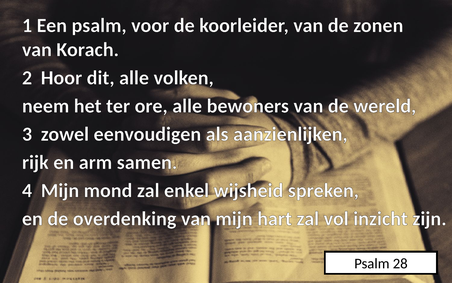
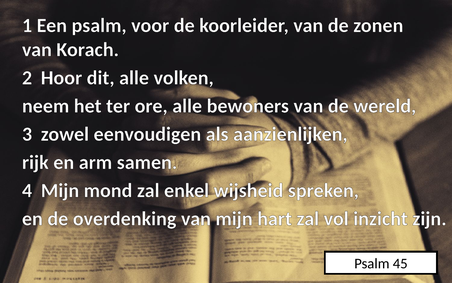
28: 28 -> 45
